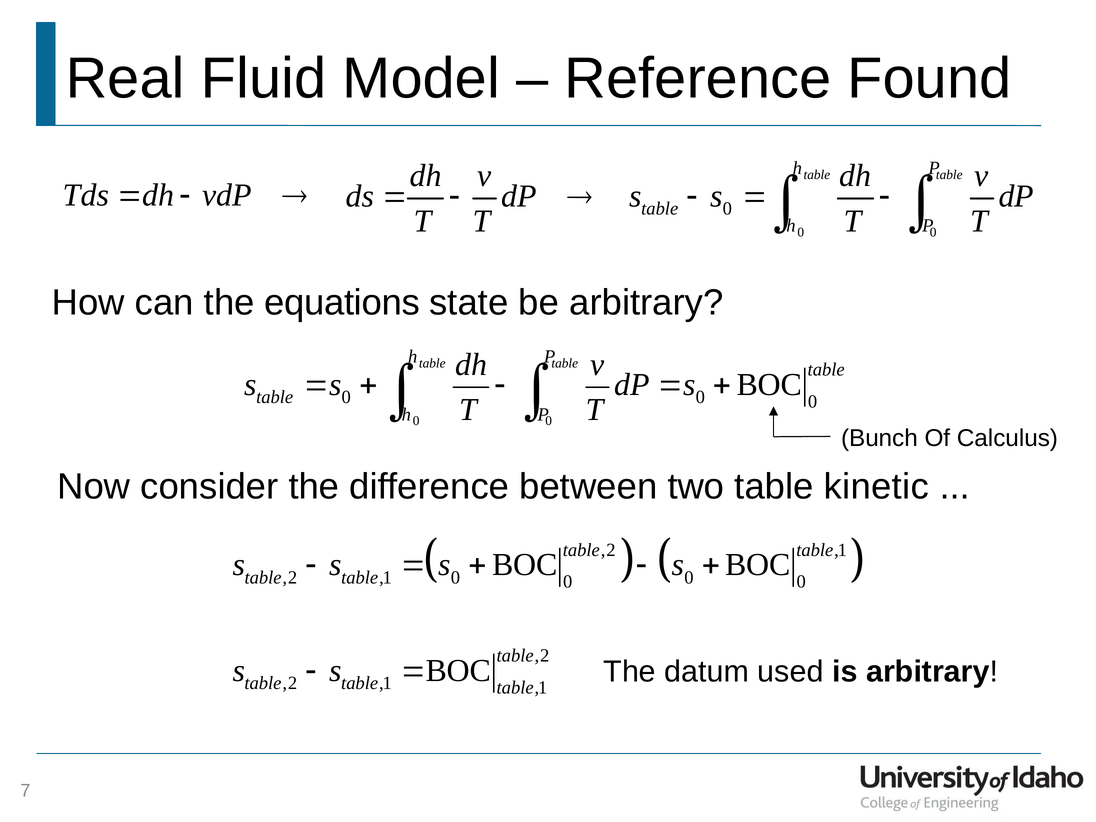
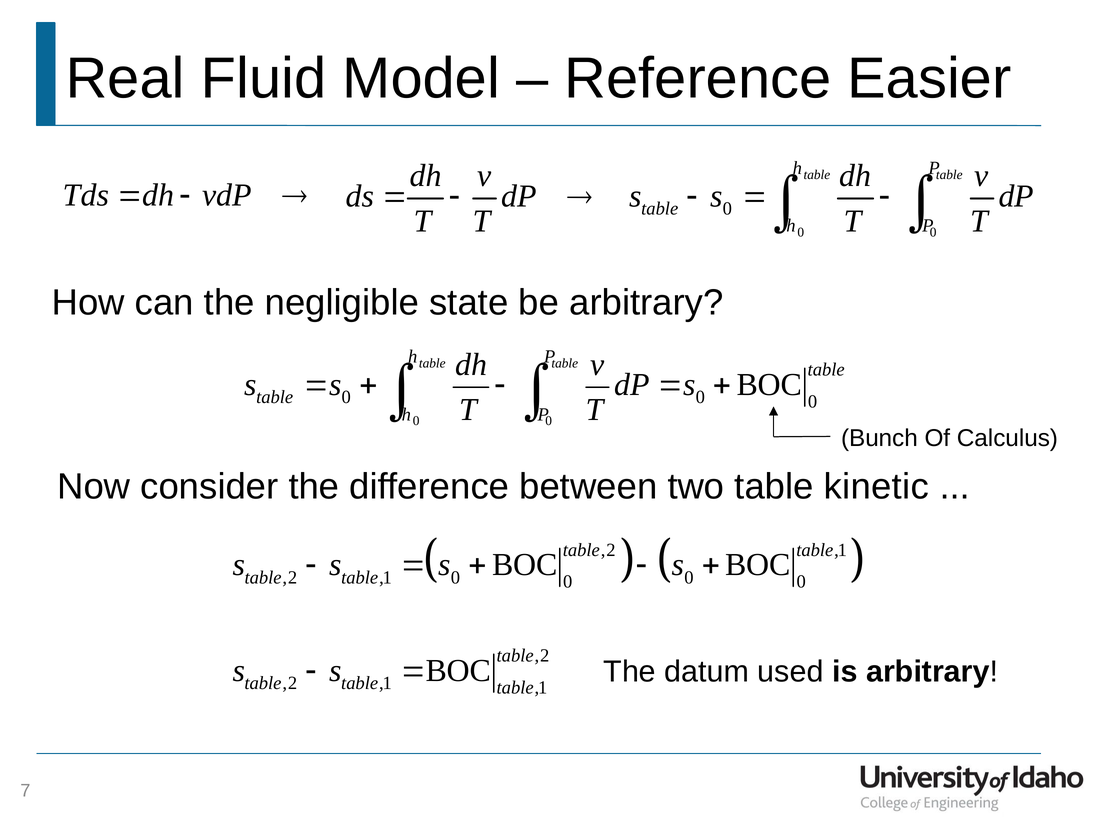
Found: Found -> Easier
equations: equations -> negligible
